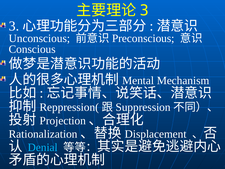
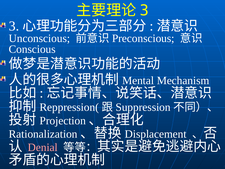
Denial colour: light blue -> pink
